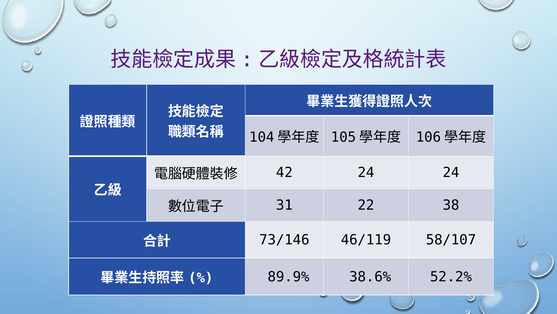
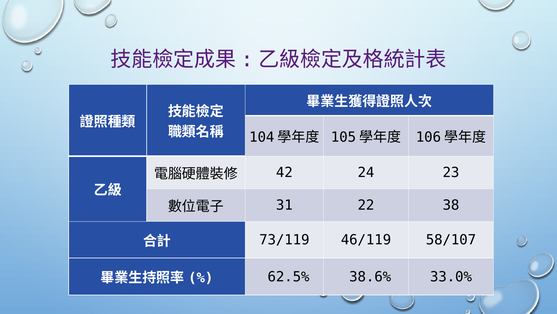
24 24: 24 -> 23
73/146: 73/146 -> 73/119
89.9%: 89.9% -> 62.5%
52.2%: 52.2% -> 33.0%
